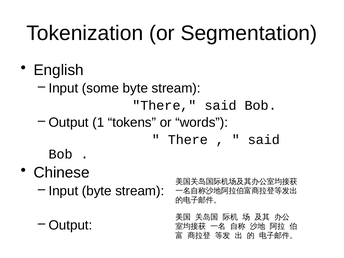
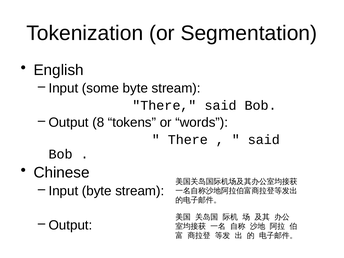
1: 1 -> 8
